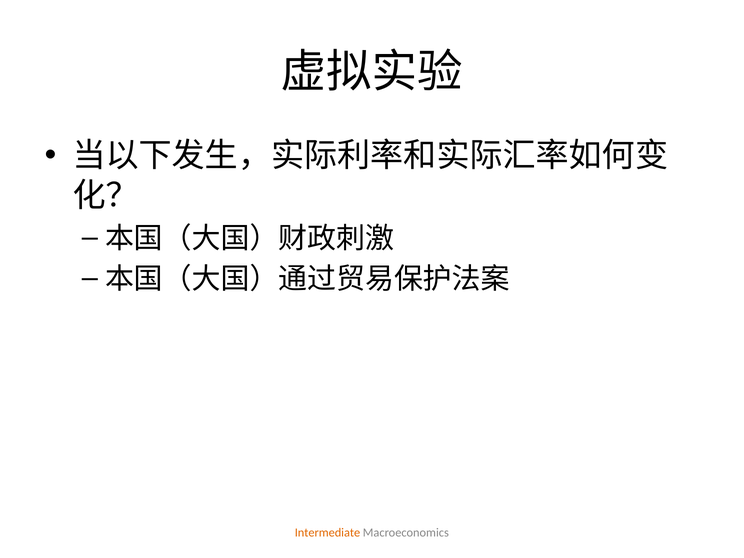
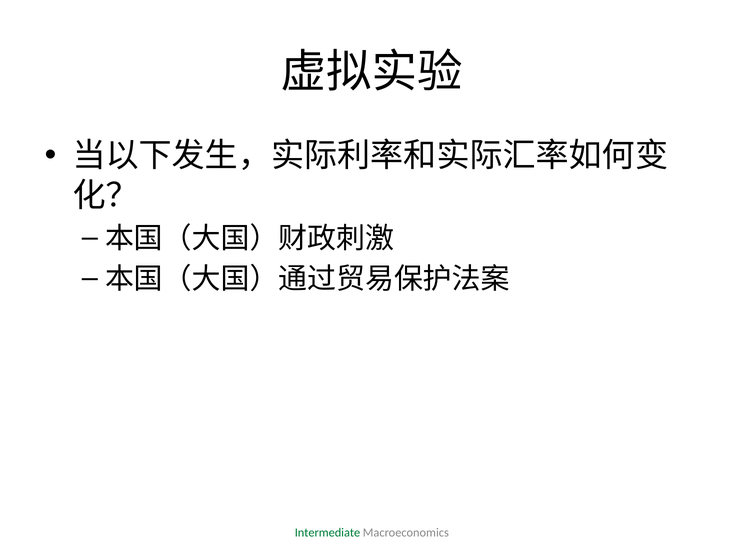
Intermediate colour: orange -> green
